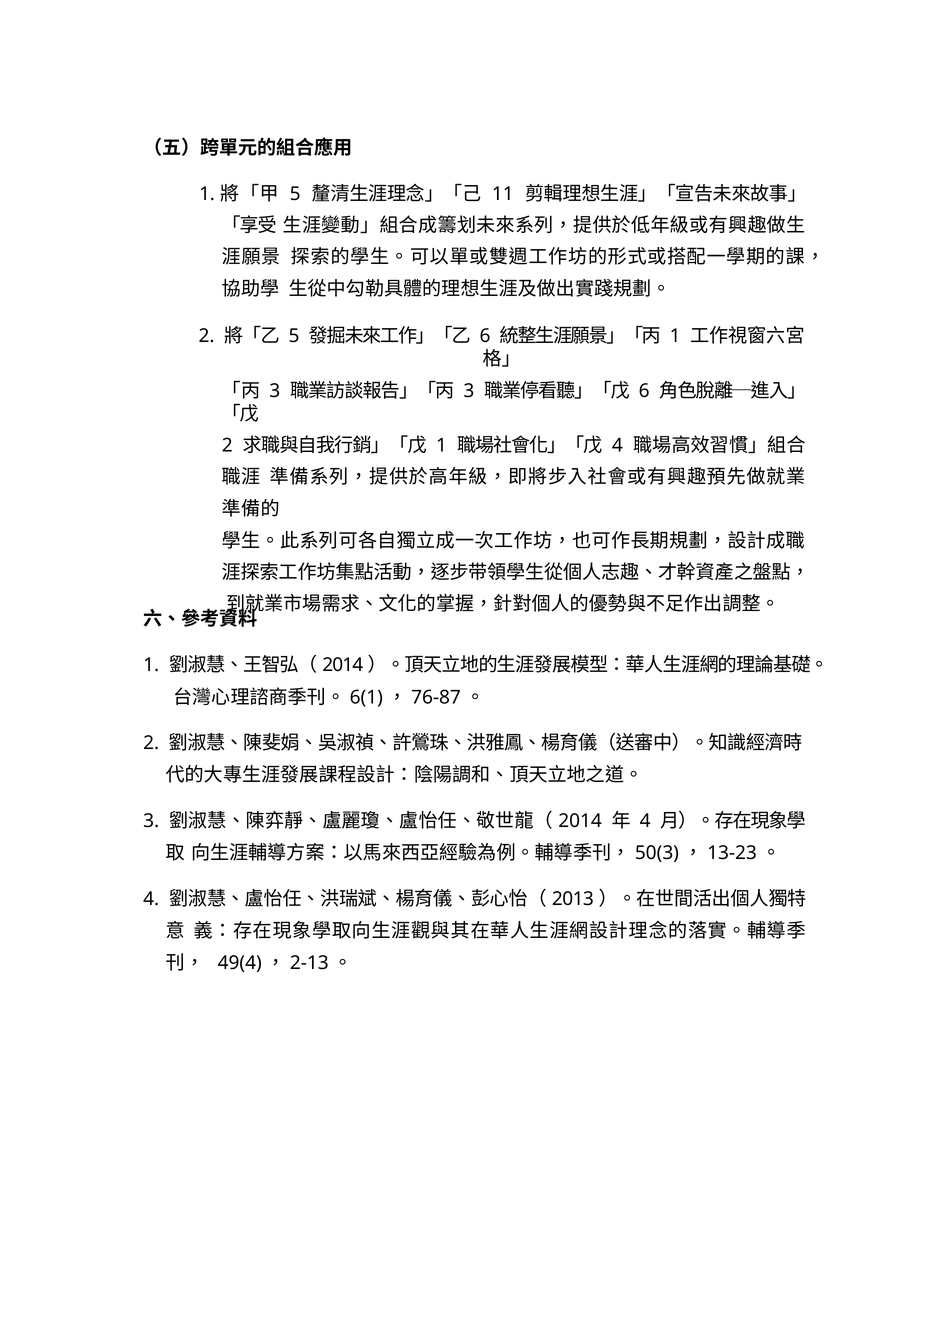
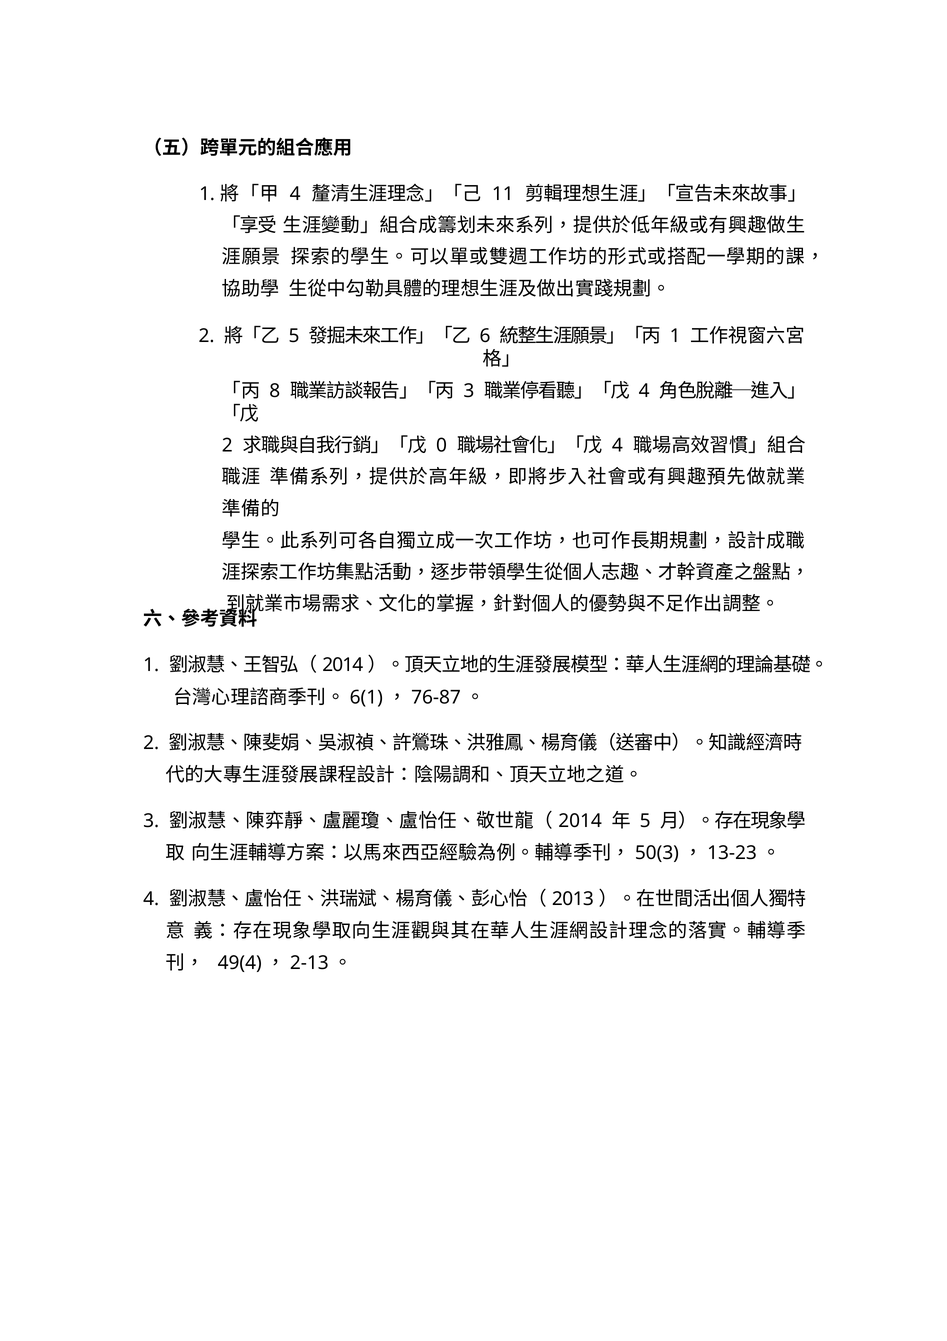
5 at (295, 194): 5 -> 4
3 at (275, 391): 3 -> 8
6 at (644, 391): 6 -> 4
1 at (442, 446): 1 -> 0
4 at (645, 821): 4 -> 5
